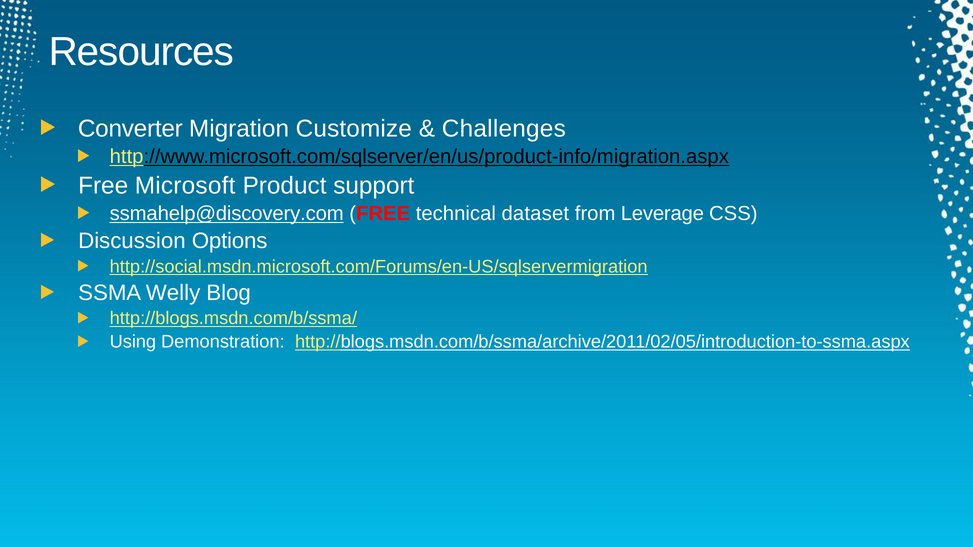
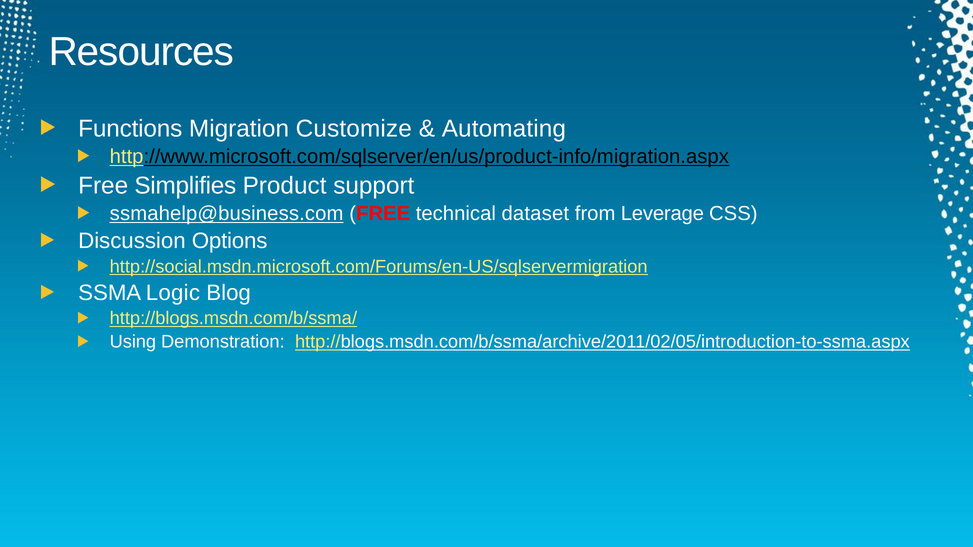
Converter: Converter -> Functions
Challenges: Challenges -> Automating
Microsoft: Microsoft -> Simplifies
ssmahelp@discovery.com: ssmahelp@discovery.com -> ssmahelp@business.com
Welly: Welly -> Logic
